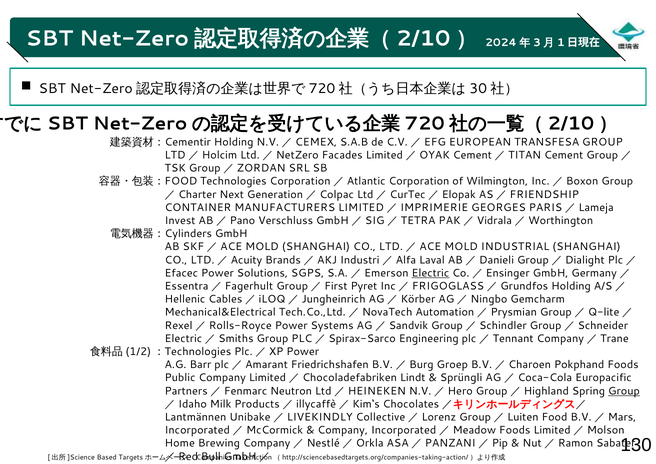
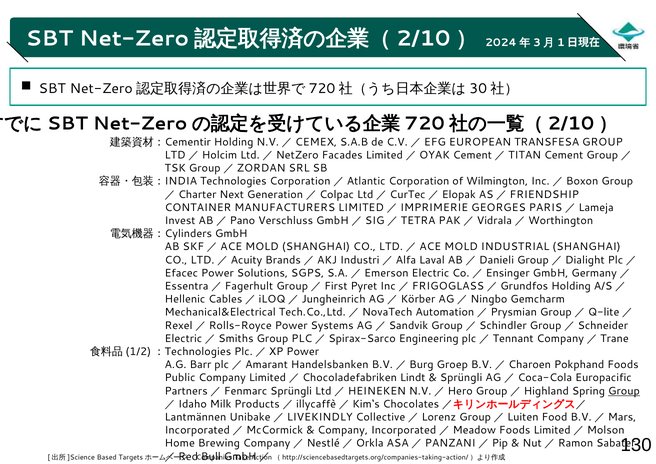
FOOD at (181, 181): FOOD -> INDIA
Electric underline: present -> none
Friedrichshafen: Friedrichshafen -> Handelsbanken
Partners／Fenmarc Neutron: Neutron -> Sprüngli
